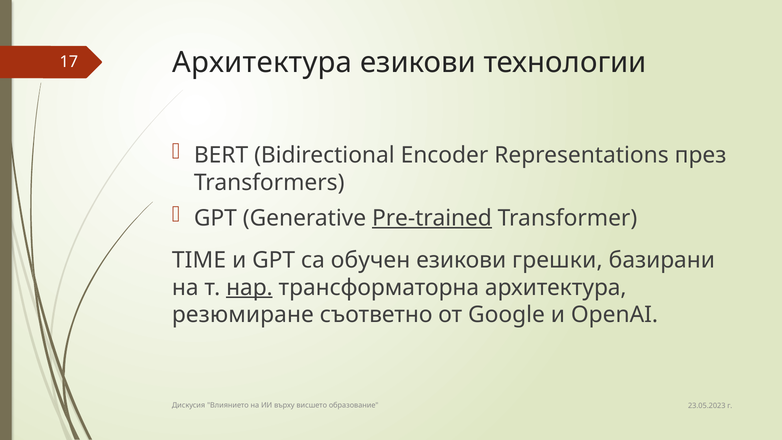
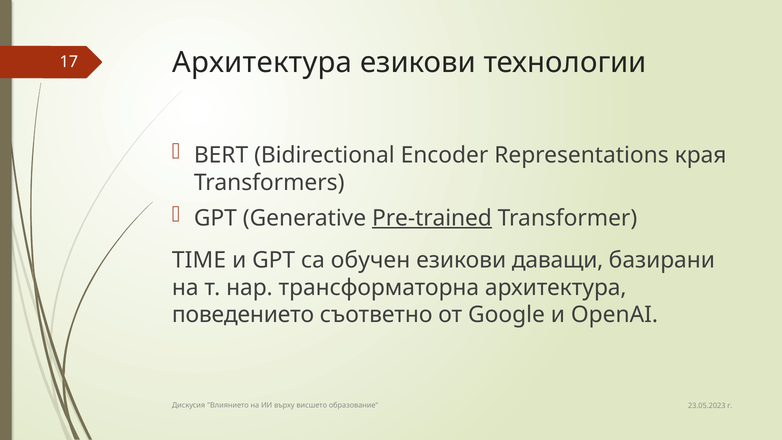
през: през -> края
грешки: грешки -> даващи
нар underline: present -> none
резюмиране: резюмиране -> поведението
